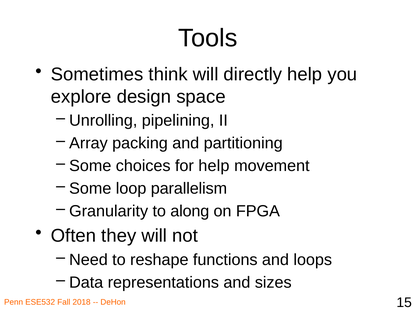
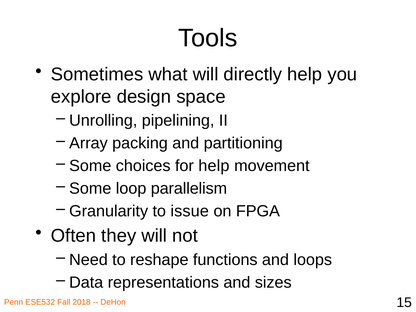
think: think -> what
along: along -> issue
